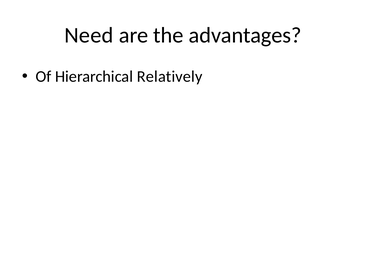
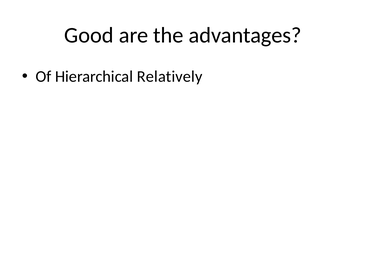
Need: Need -> Good
